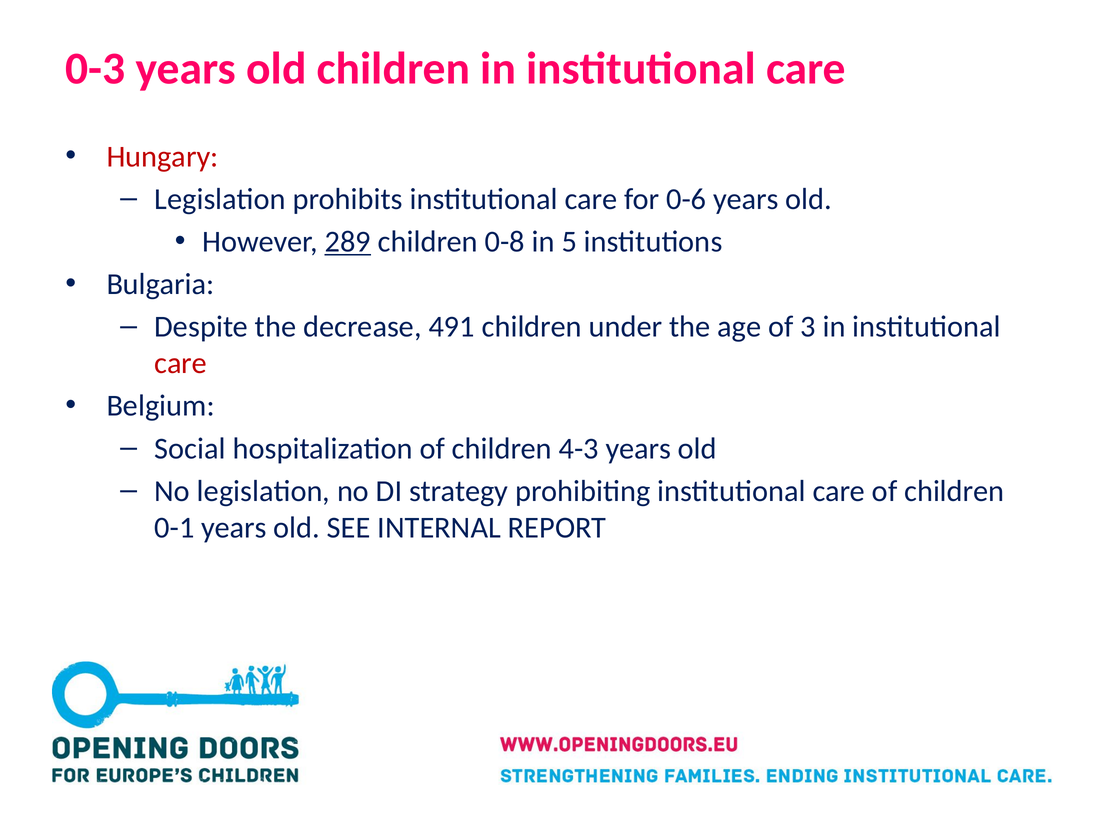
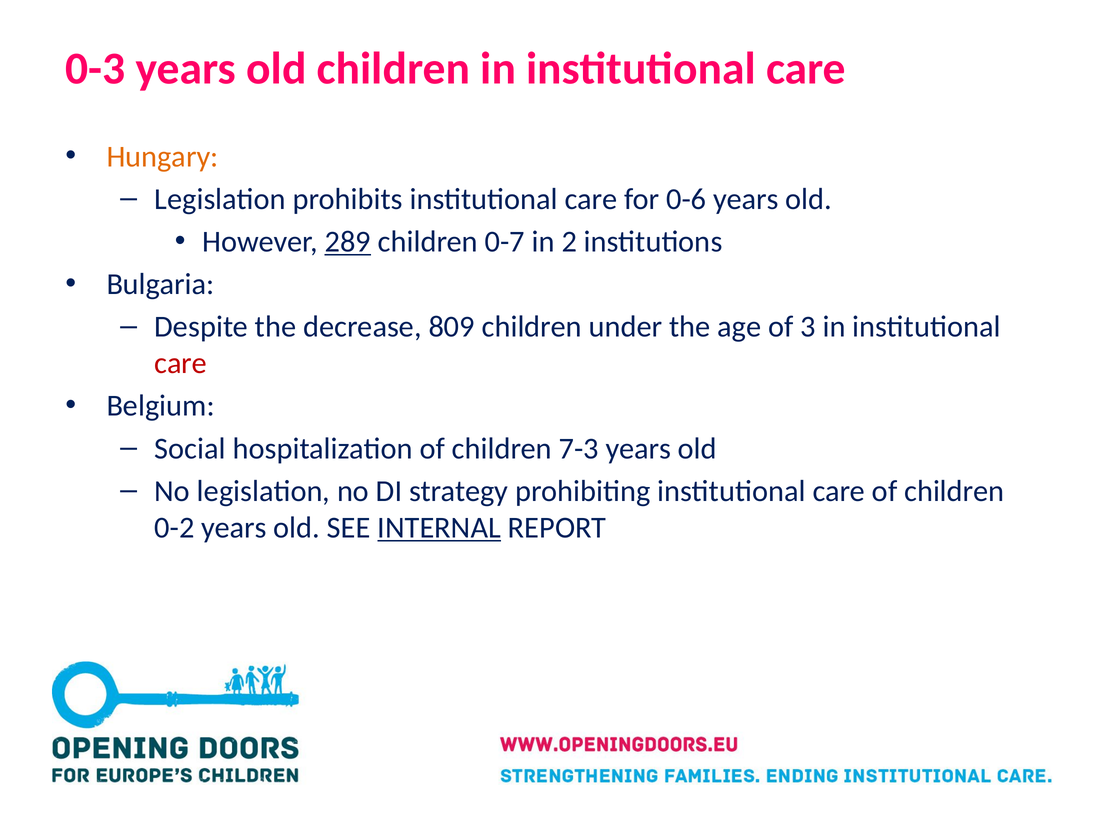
Hungary colour: red -> orange
0-8: 0-8 -> 0-7
5: 5 -> 2
491: 491 -> 809
4-3: 4-3 -> 7-3
0-1: 0-1 -> 0-2
INTERNAL underline: none -> present
